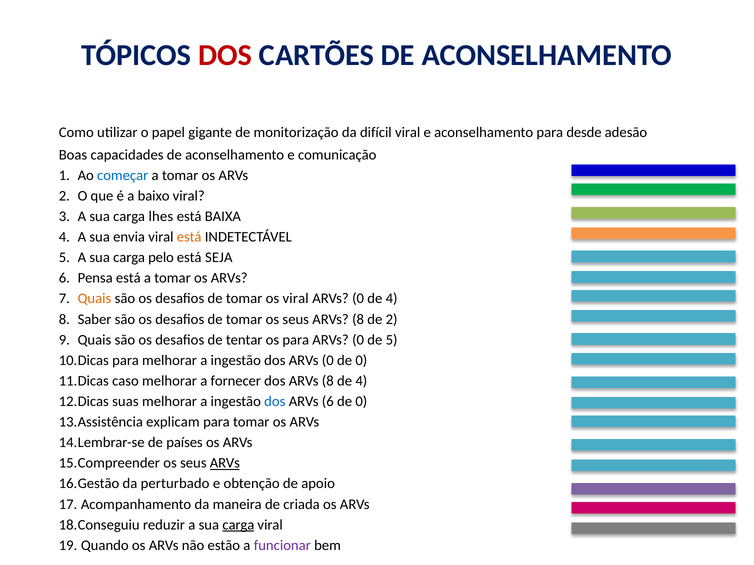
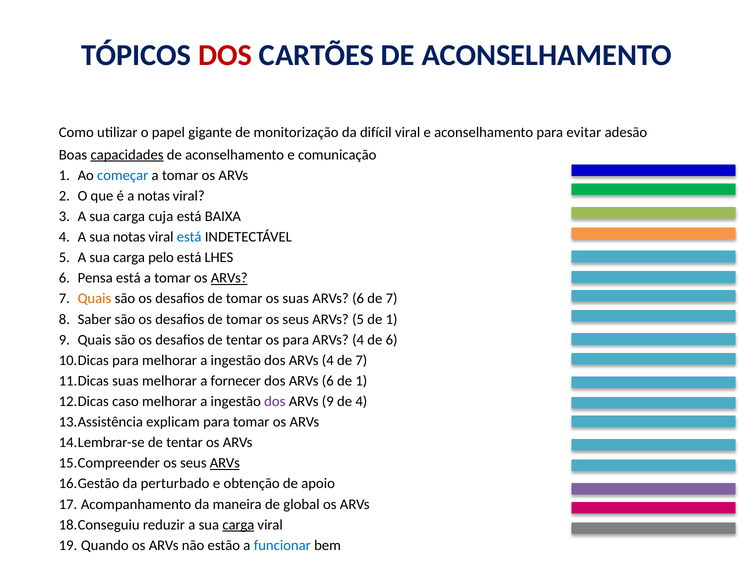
desde: desde -> evitar
capacidades underline: none -> present
a baixo: baixo -> notas
lhes: lhes -> cuja
sua envia: envia -> notas
está at (189, 237) colour: orange -> blue
SEJA: SEJA -> LHES
ARVs at (229, 278) underline: none -> present
os viral: viral -> suas
0 at (358, 299): 0 -> 6
4 at (392, 299): 4 -> 7
seus ARVs 8: 8 -> 5
2 at (392, 319): 2 -> 1
0 at (358, 340): 0 -> 4
de 5: 5 -> 6
dos ARVs 0: 0 -> 4
0 at (361, 361): 0 -> 7
caso at (125, 381): caso -> suas
dos ARVs 8: 8 -> 6
4 at (361, 381): 4 -> 1
suas: suas -> caso
dos at (275, 402) colour: blue -> purple
ARVs 6: 6 -> 9
0 at (361, 402): 0 -> 4
países at (185, 443): países -> tentar
criada: criada -> global
funcionar colour: purple -> blue
